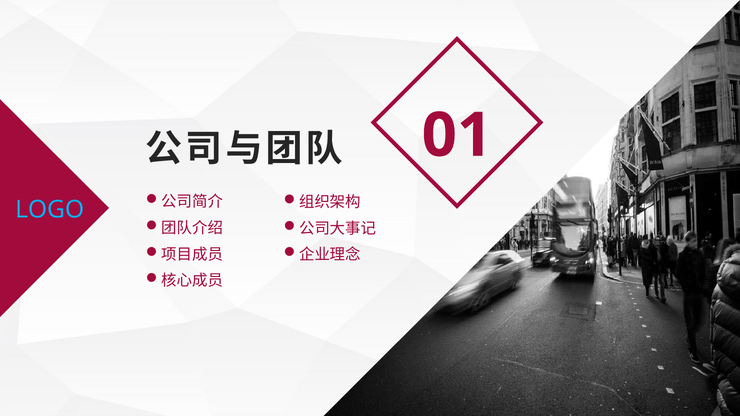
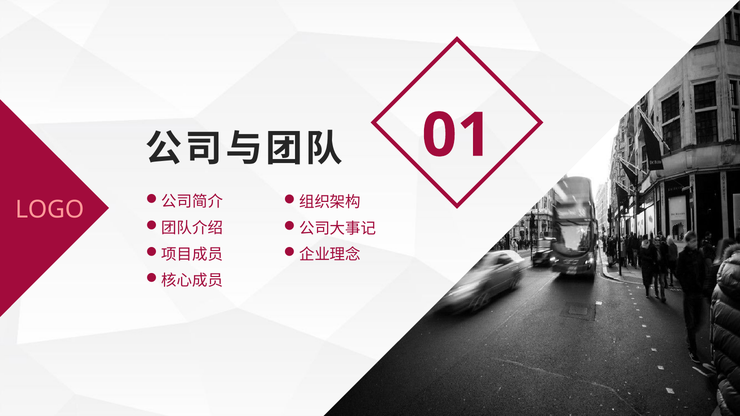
LOGO colour: light blue -> pink
